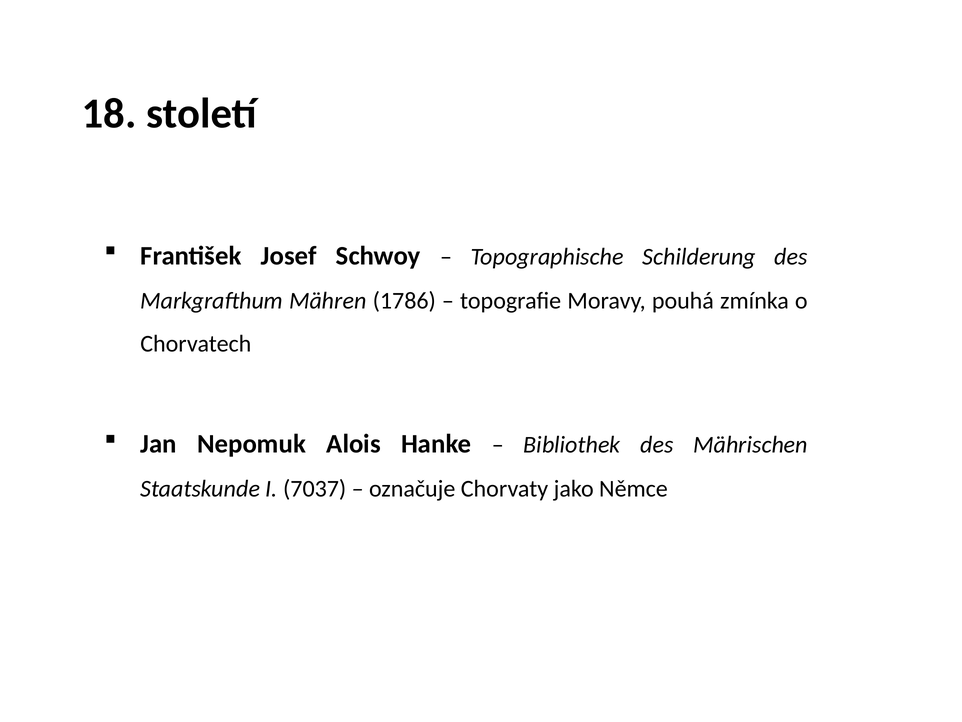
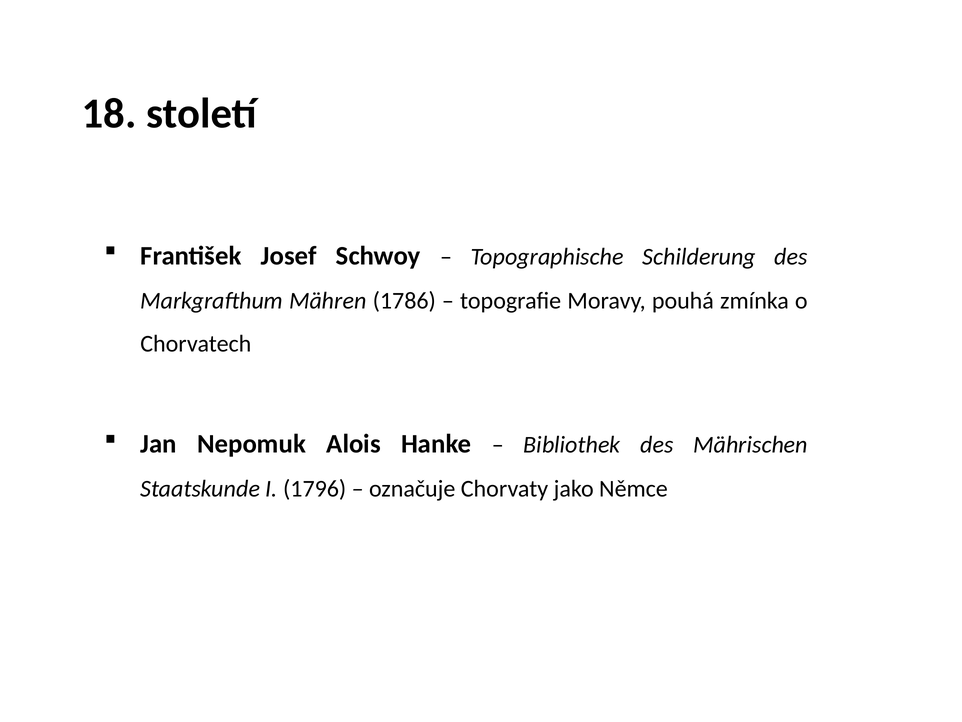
7037: 7037 -> 1796
